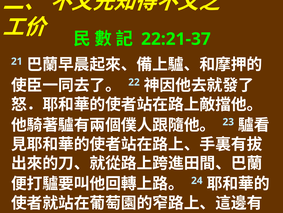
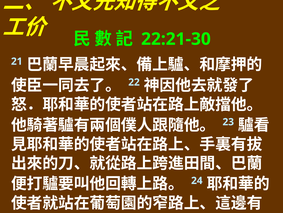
22:21-37: 22:21-37 -> 22:21-30
